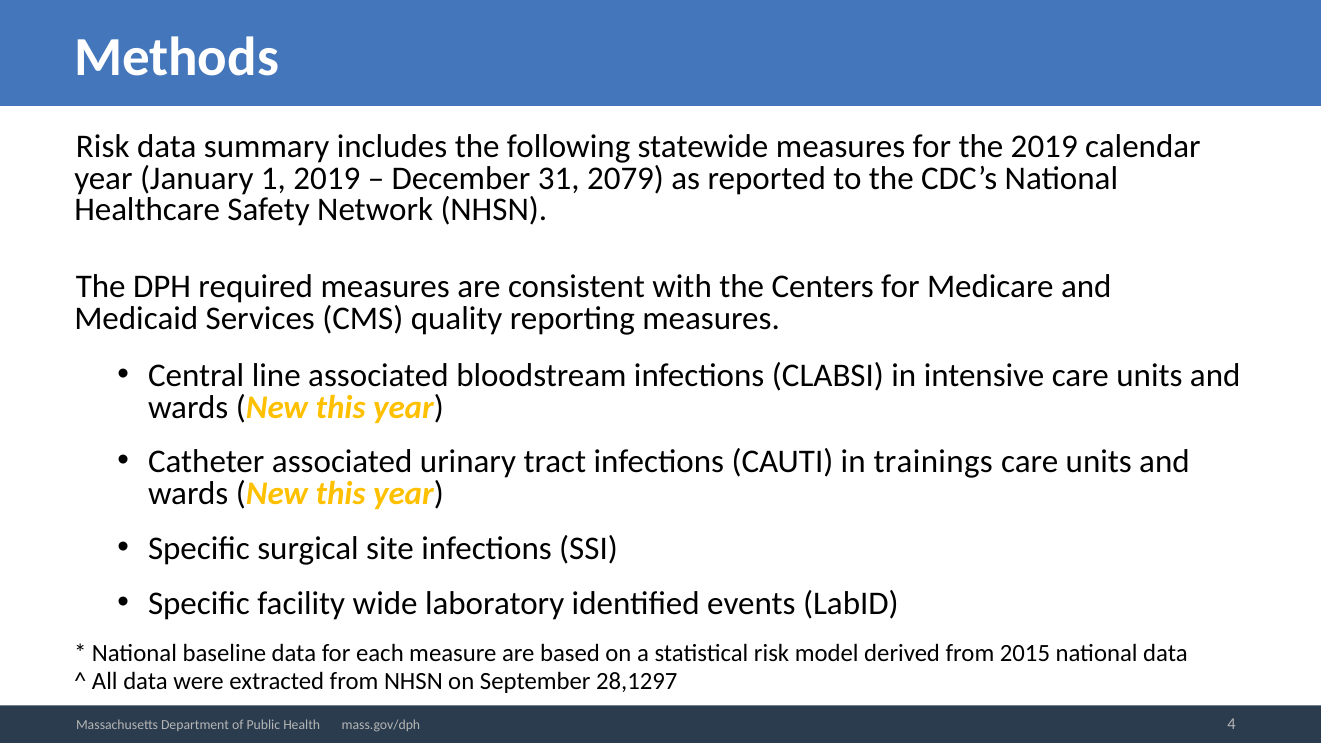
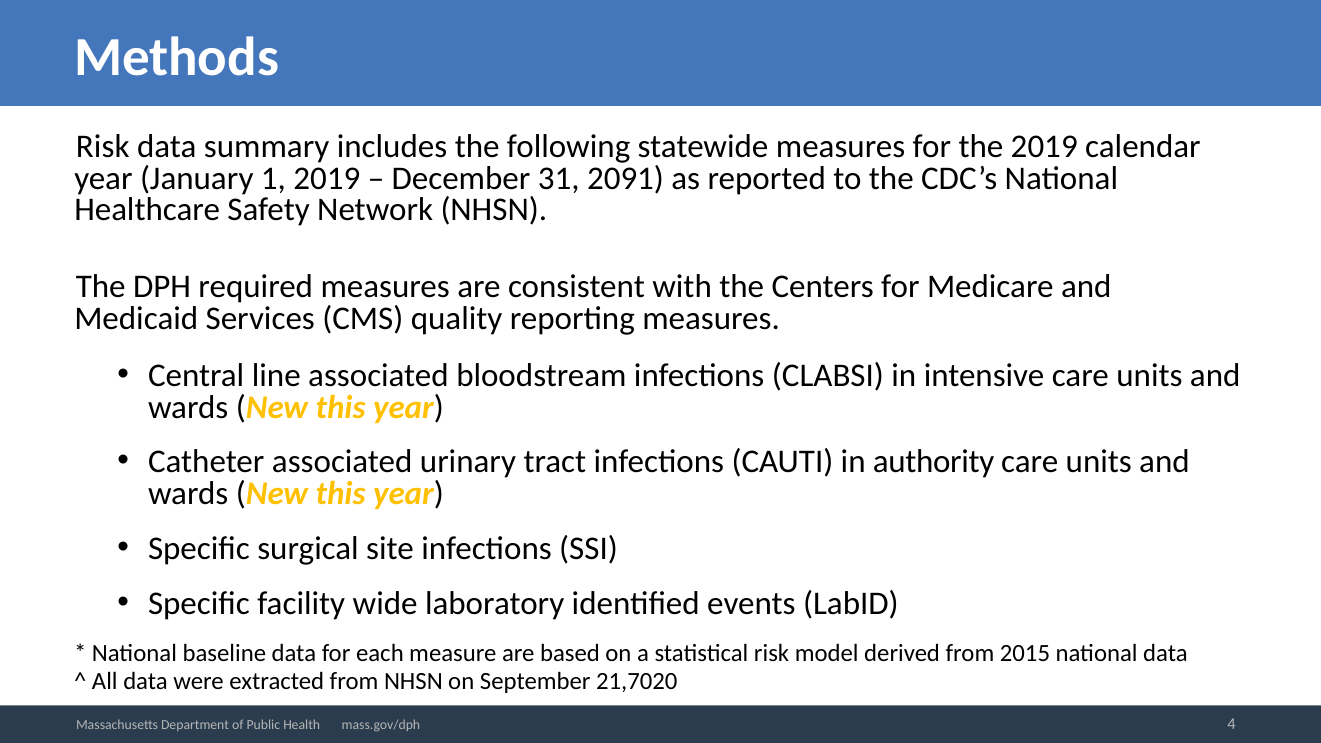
2079: 2079 -> 2091
trainings: trainings -> authority
28,1297: 28,1297 -> 21,7020
